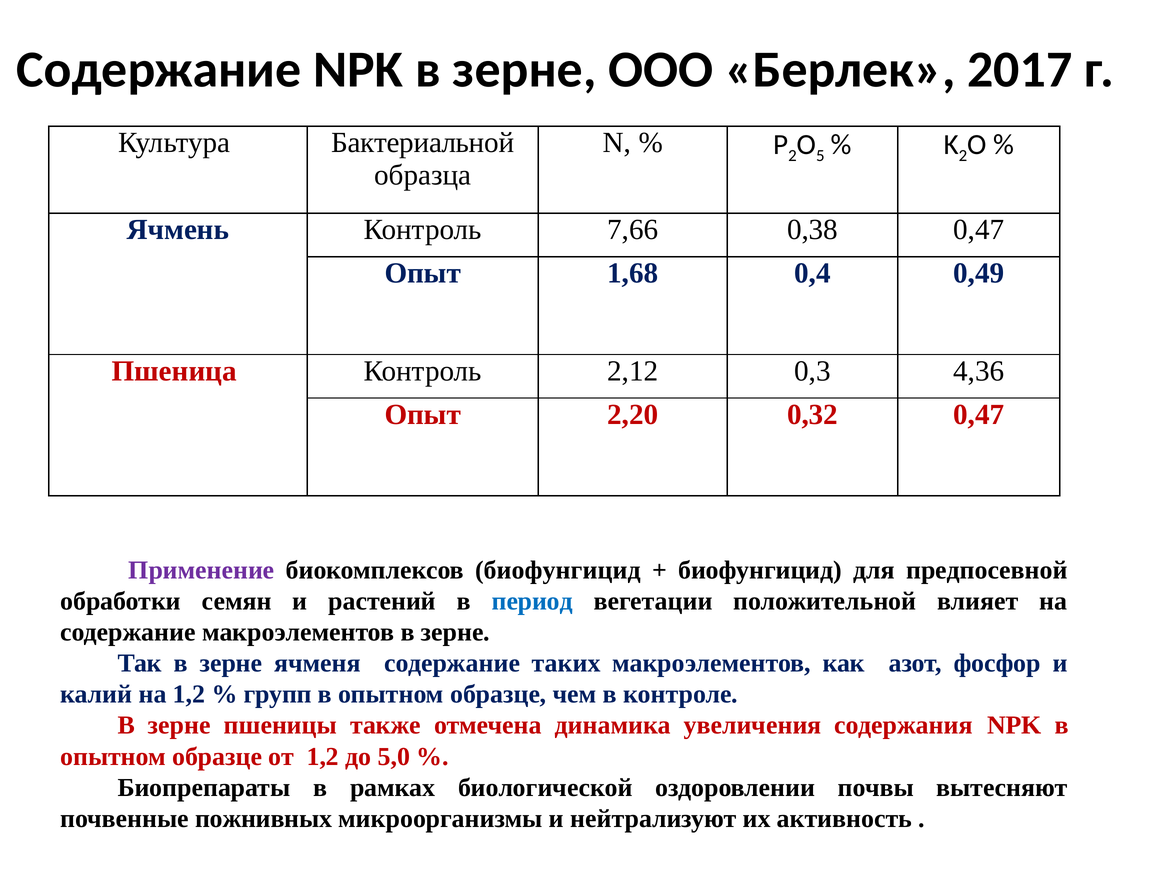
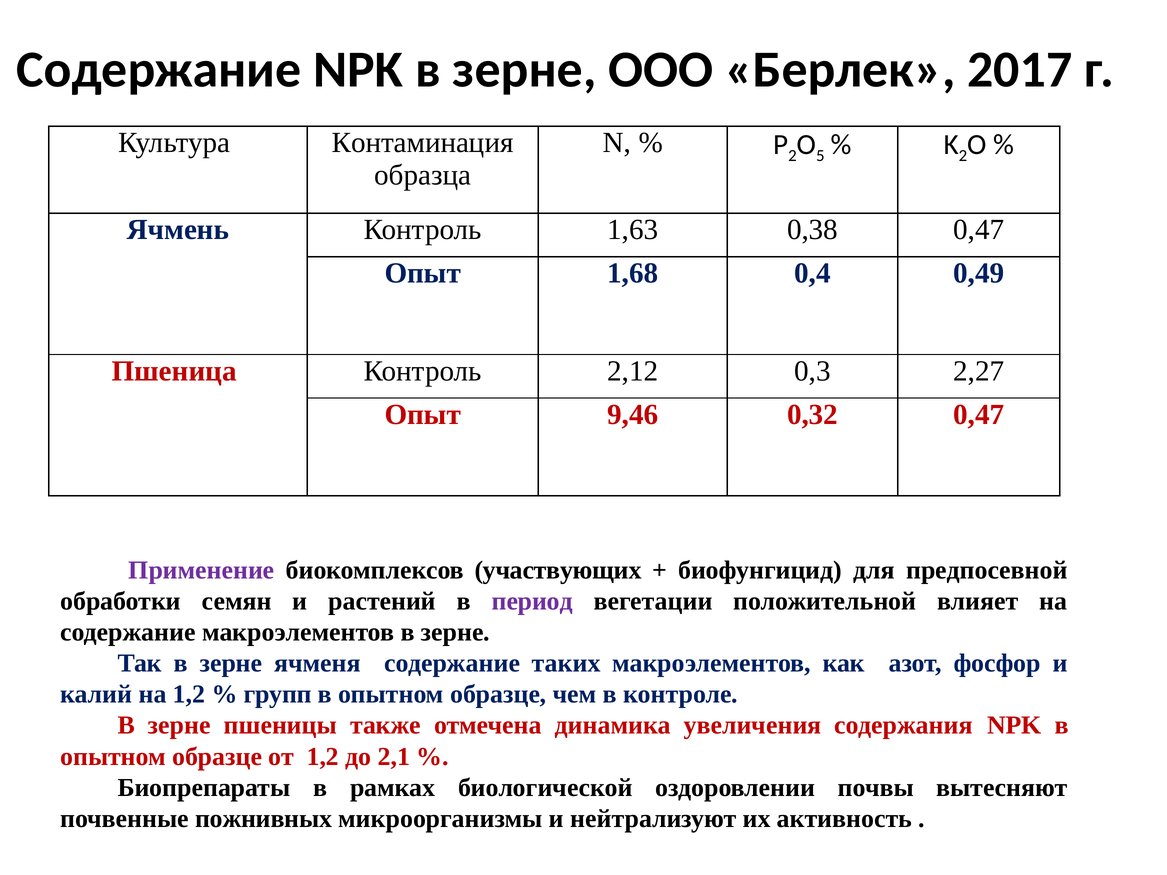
Бактериальной: Бактериальной -> Контаминация
7,66: 7,66 -> 1,63
4,36: 4,36 -> 2,27
2,20: 2,20 -> 9,46
биокомплексов биофунгицид: биофунгицид -> участвующих
период colour: blue -> purple
5,0: 5,0 -> 2,1
